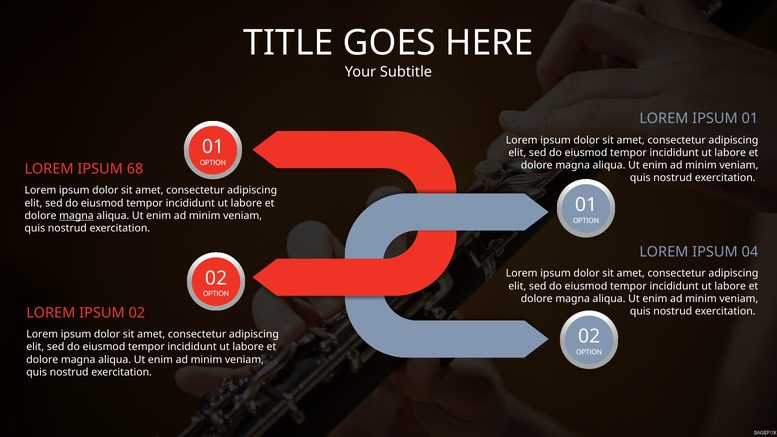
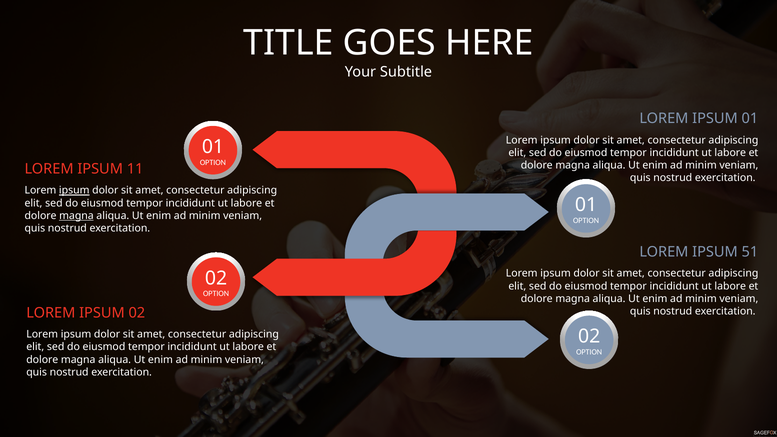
68: 68 -> 11
ipsum at (74, 191) underline: none -> present
04: 04 -> 51
